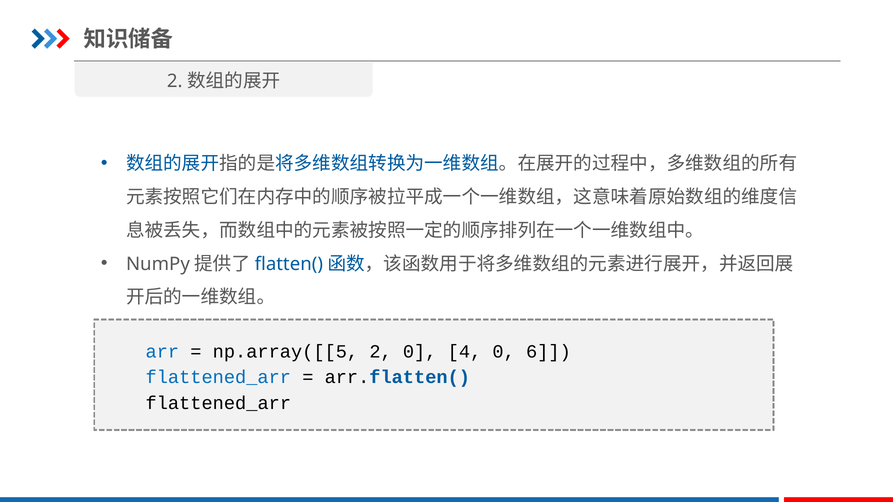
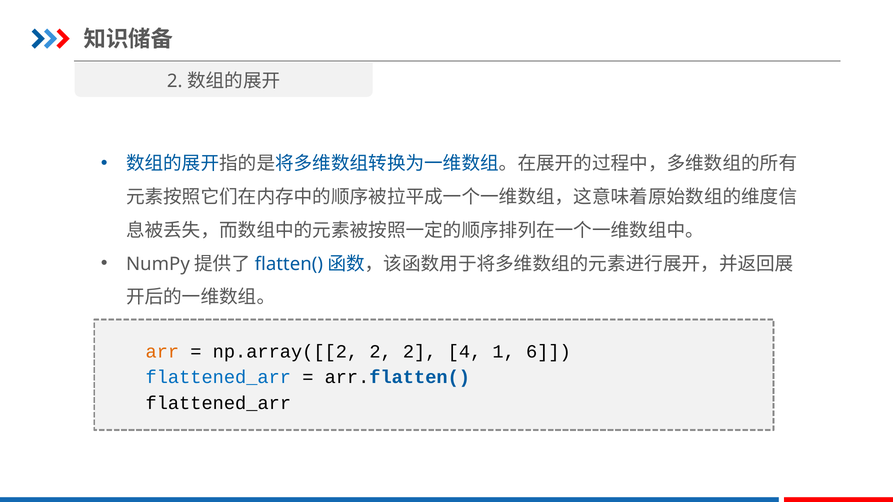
arr colour: blue -> orange
np.array([[5: np.array([[5 -> np.array([[2
2 0: 0 -> 2
4 0: 0 -> 1
